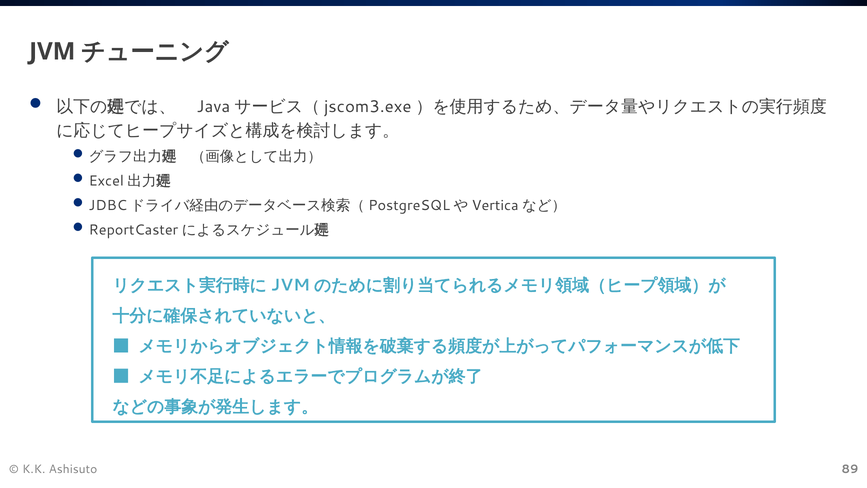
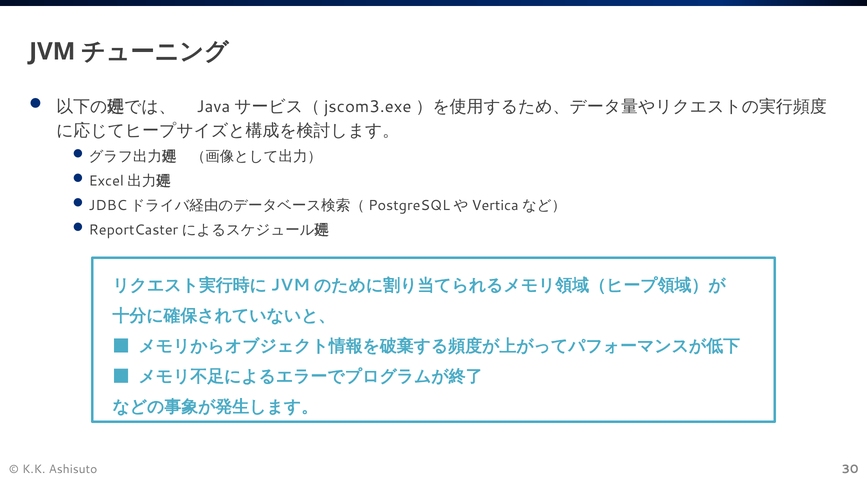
89: 89 -> 30
